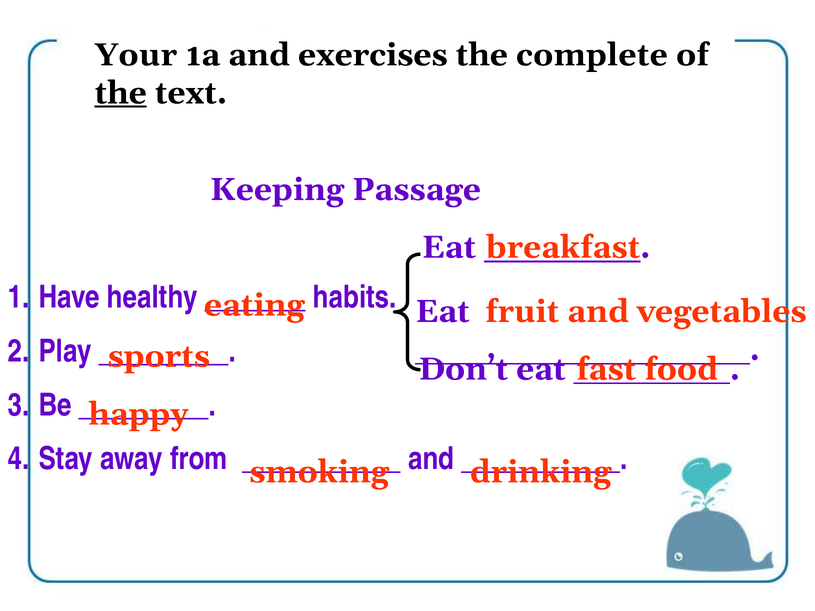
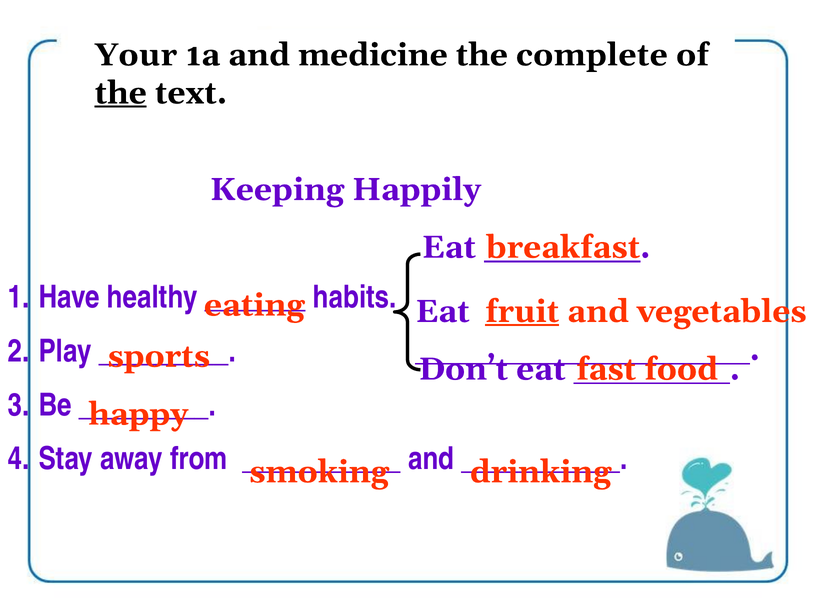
exercises: exercises -> medicine
Passage: Passage -> Happily
fruit underline: none -> present
